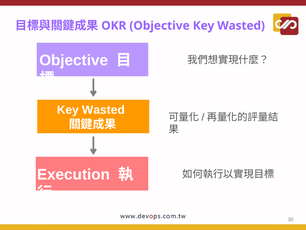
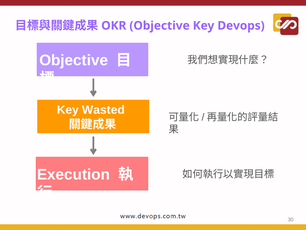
Objective Key Wasted: Wasted -> Devops
